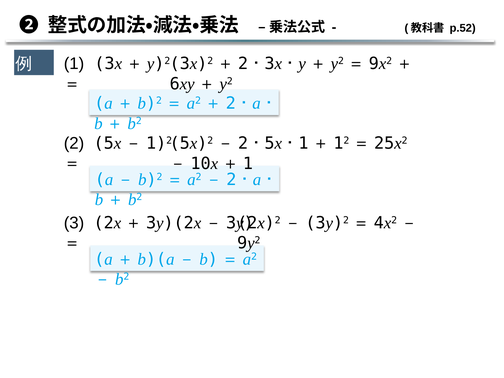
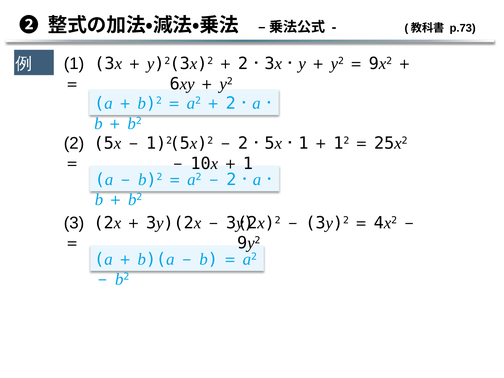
p.52: p.52 -> p.73
